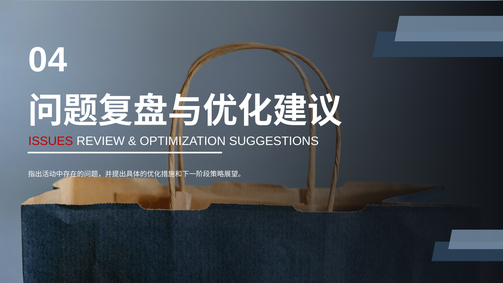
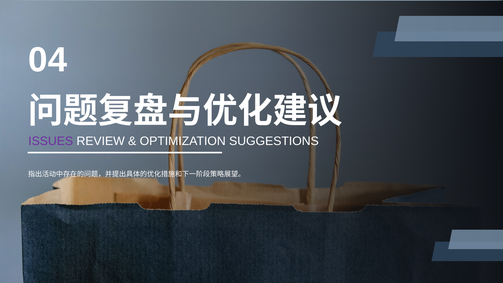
ISSUES colour: red -> purple
